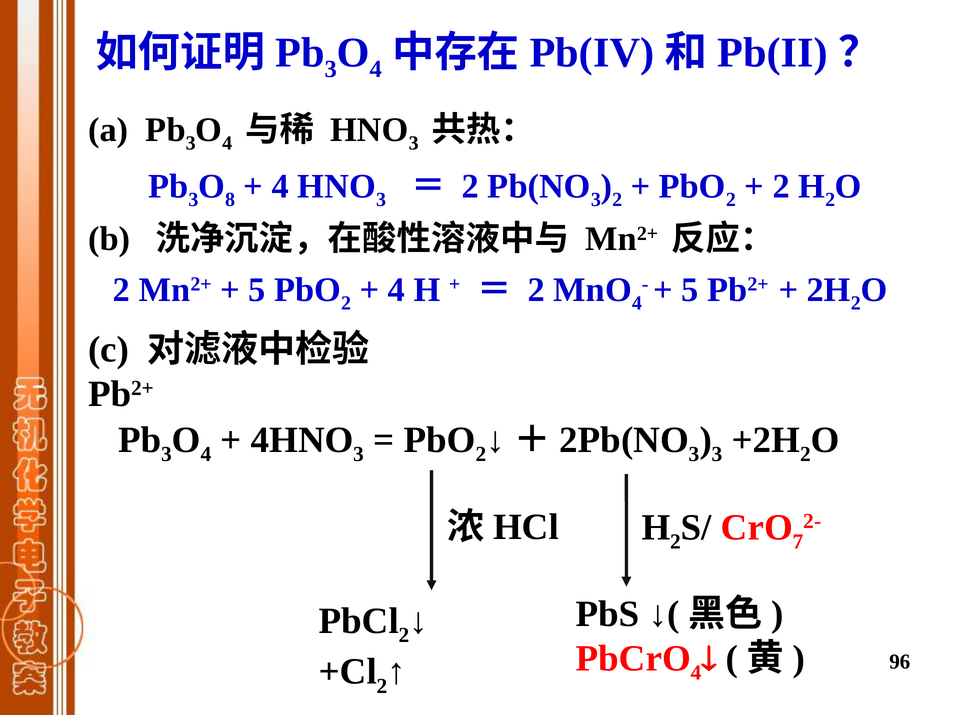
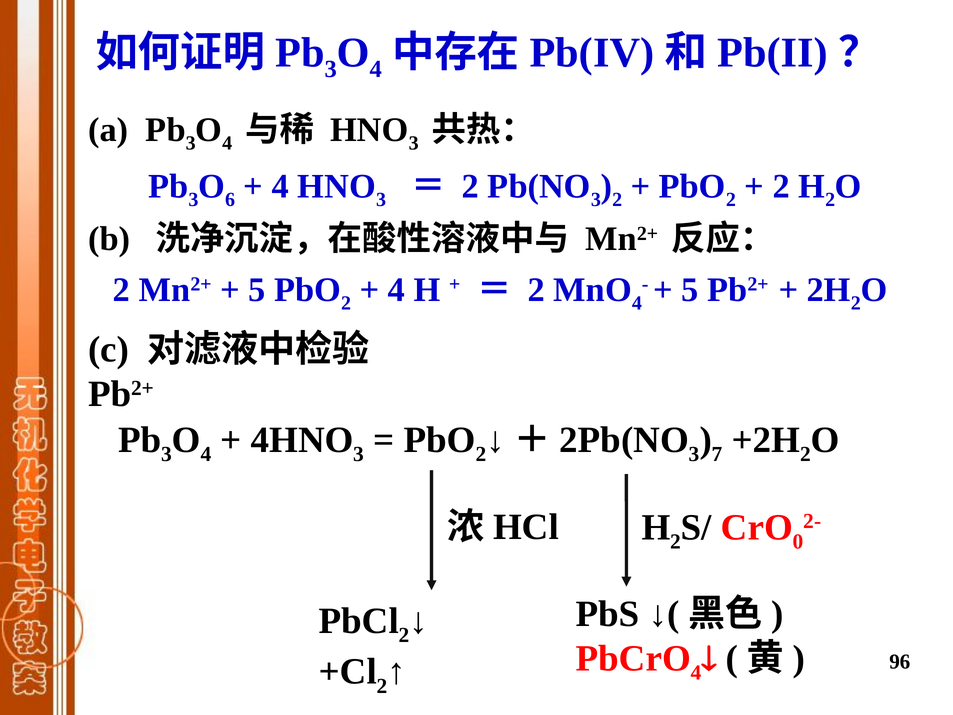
8: 8 -> 6
3 at (717, 454): 3 -> 7
7: 7 -> 0
